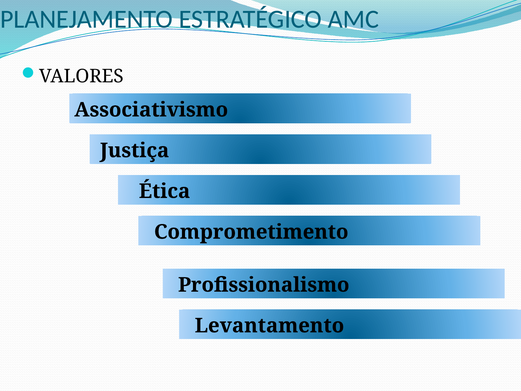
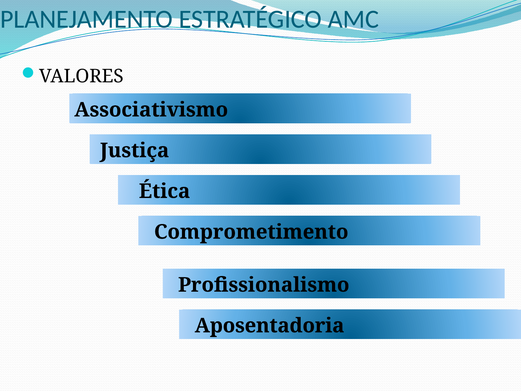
Levantamento: Levantamento -> Aposentadoria
